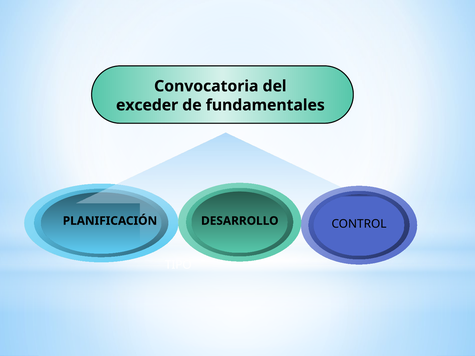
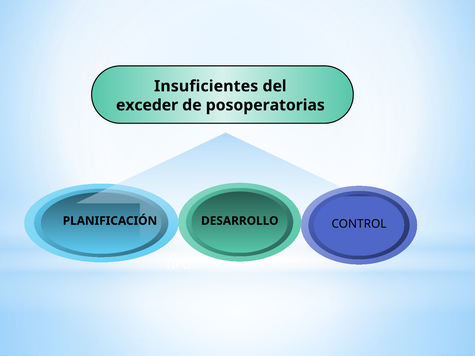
Convocatoria: Convocatoria -> Insuficientes
fundamentales: fundamentales -> posoperatorias
